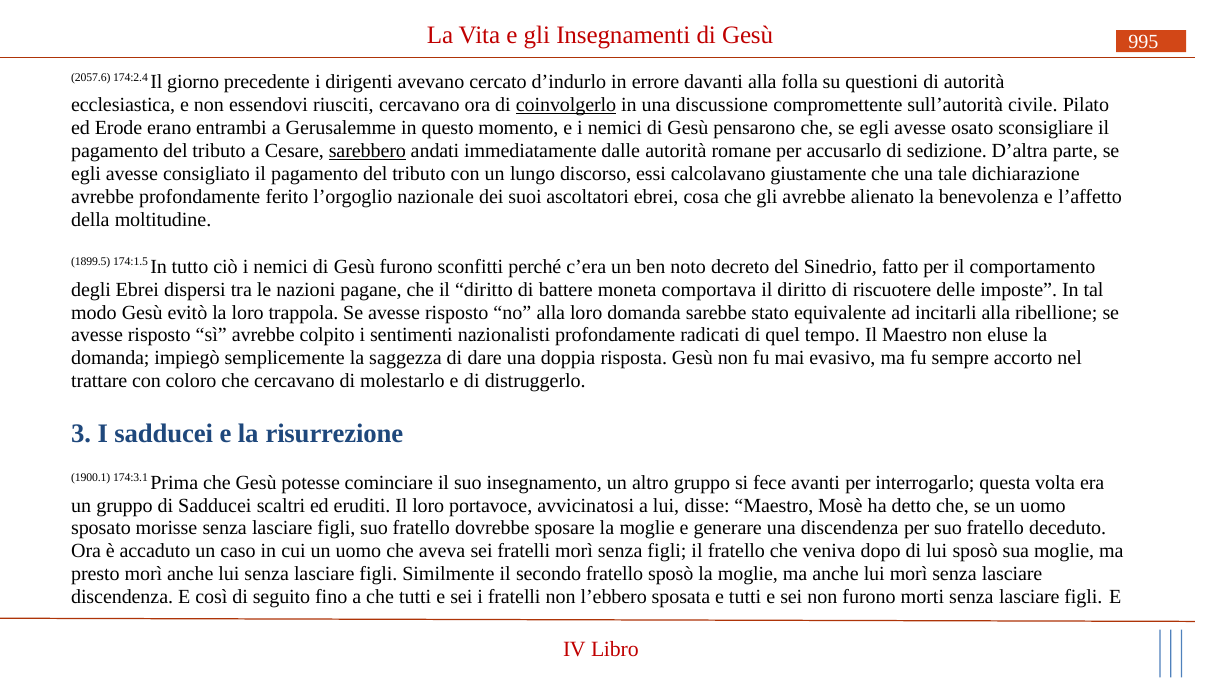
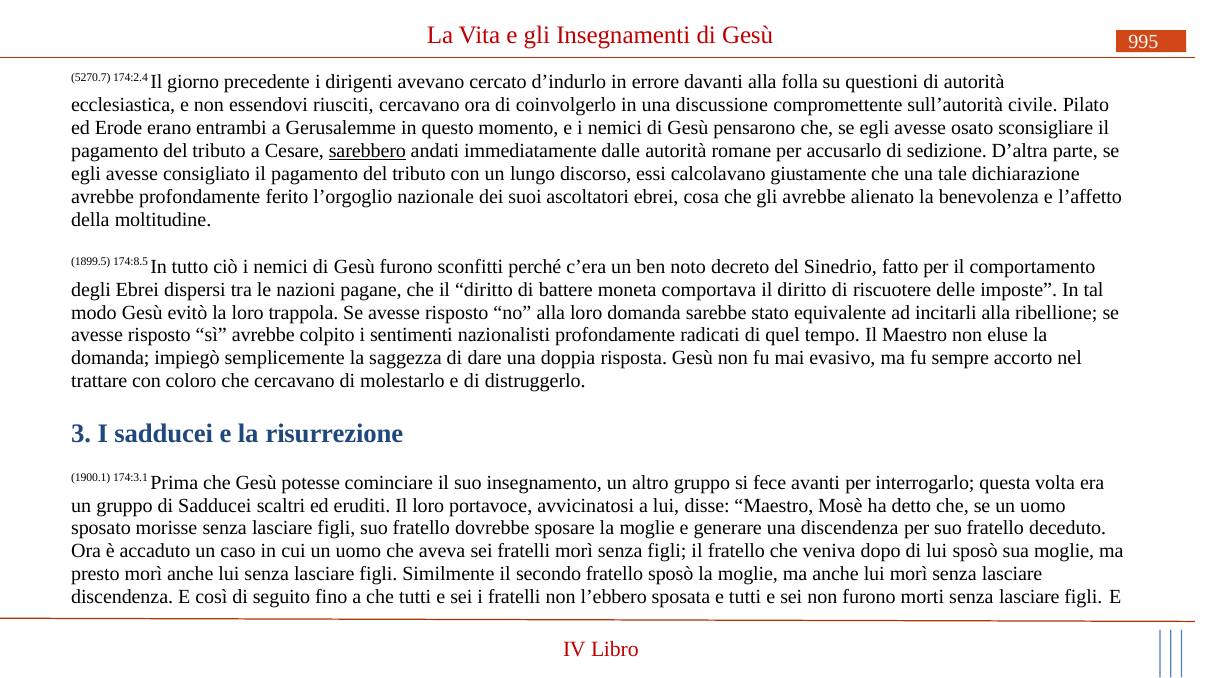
2057.6: 2057.6 -> 5270.7
coinvolgerlo underline: present -> none
174:1.5: 174:1.5 -> 174:8.5
